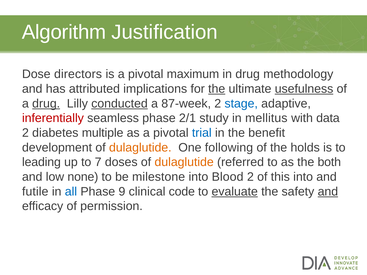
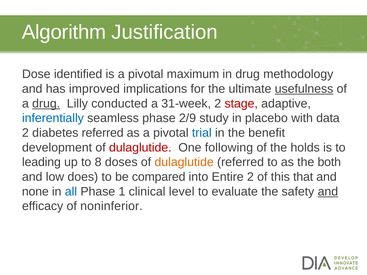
directors: directors -> identified
attributed: attributed -> improved
the at (217, 89) underline: present -> none
conducted underline: present -> none
87-week: 87-week -> 31-week
stage colour: blue -> red
inferentially colour: red -> blue
2/1: 2/1 -> 2/9
mellitus: mellitus -> placebo
diabetes multiple: multiple -> referred
dulaglutide at (140, 148) colour: orange -> red
7: 7 -> 8
none: none -> does
milestone: milestone -> compared
Blood: Blood -> Entire
this into: into -> that
futile: futile -> none
9: 9 -> 1
code: code -> level
evaluate underline: present -> none
permission: permission -> noninferior
